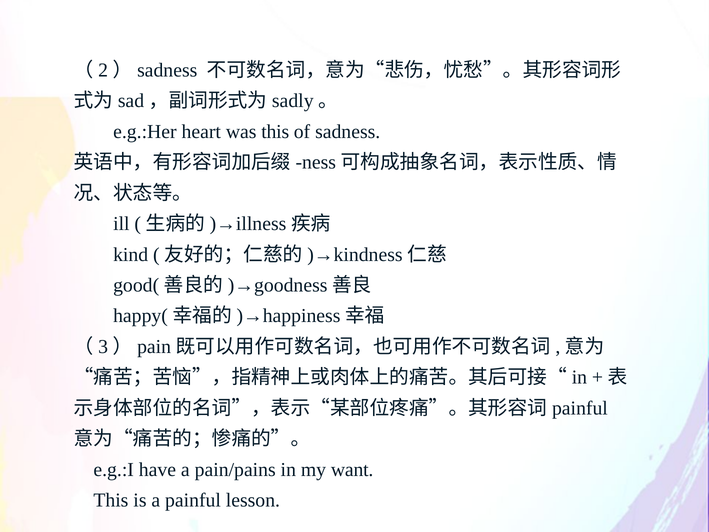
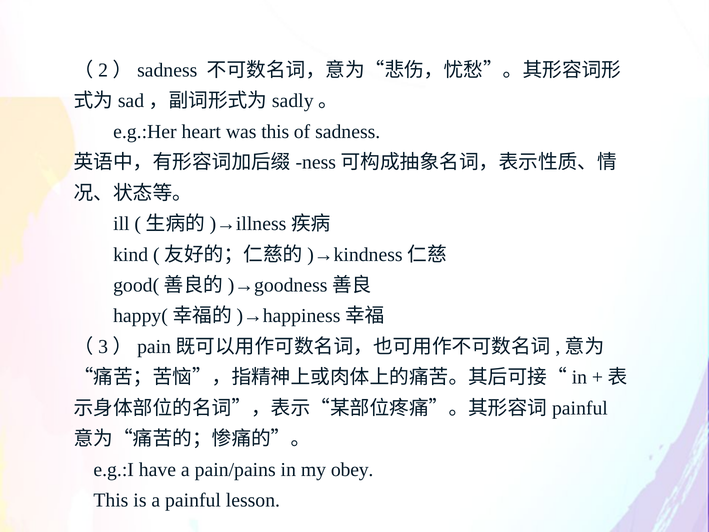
want: want -> obey
